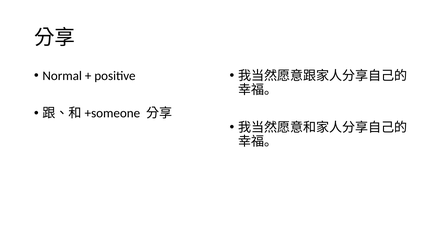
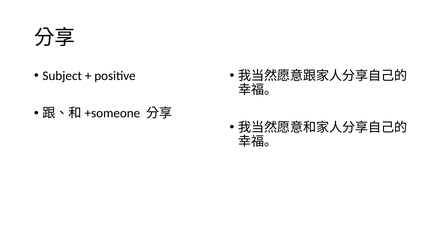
Normal: Normal -> Subject
